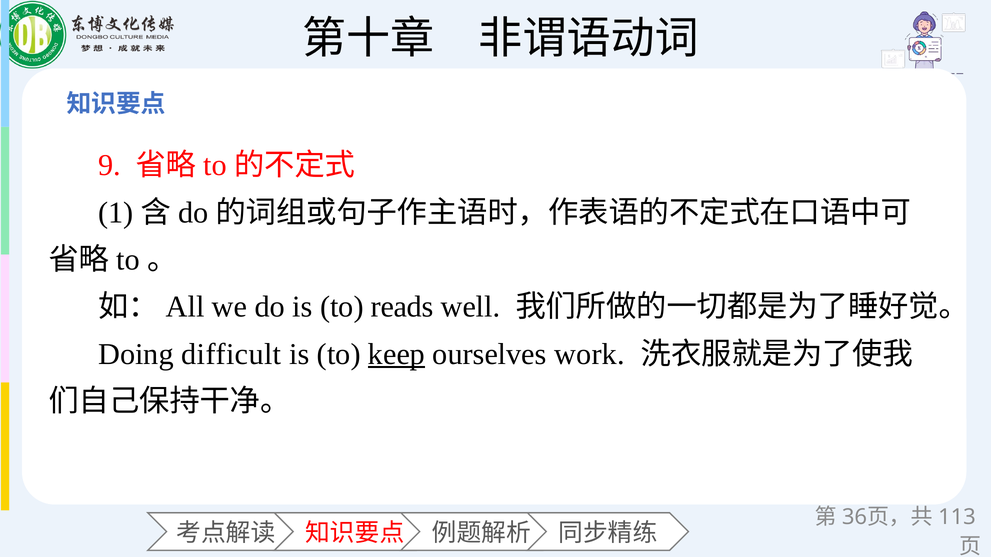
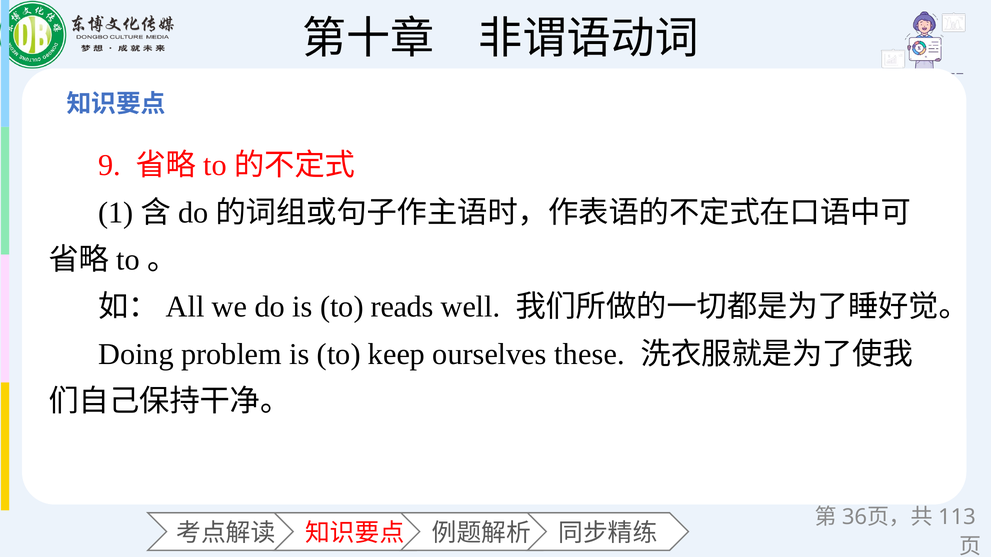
difficult: difficult -> problem
keep underline: present -> none
work: work -> these
